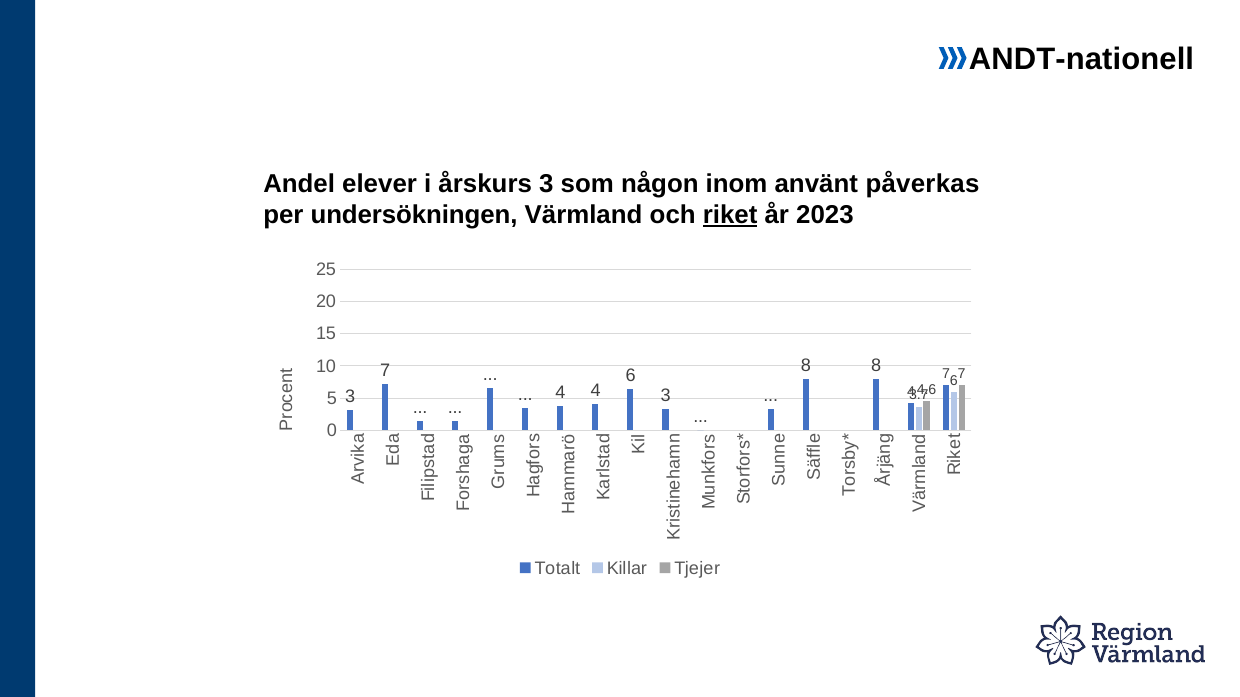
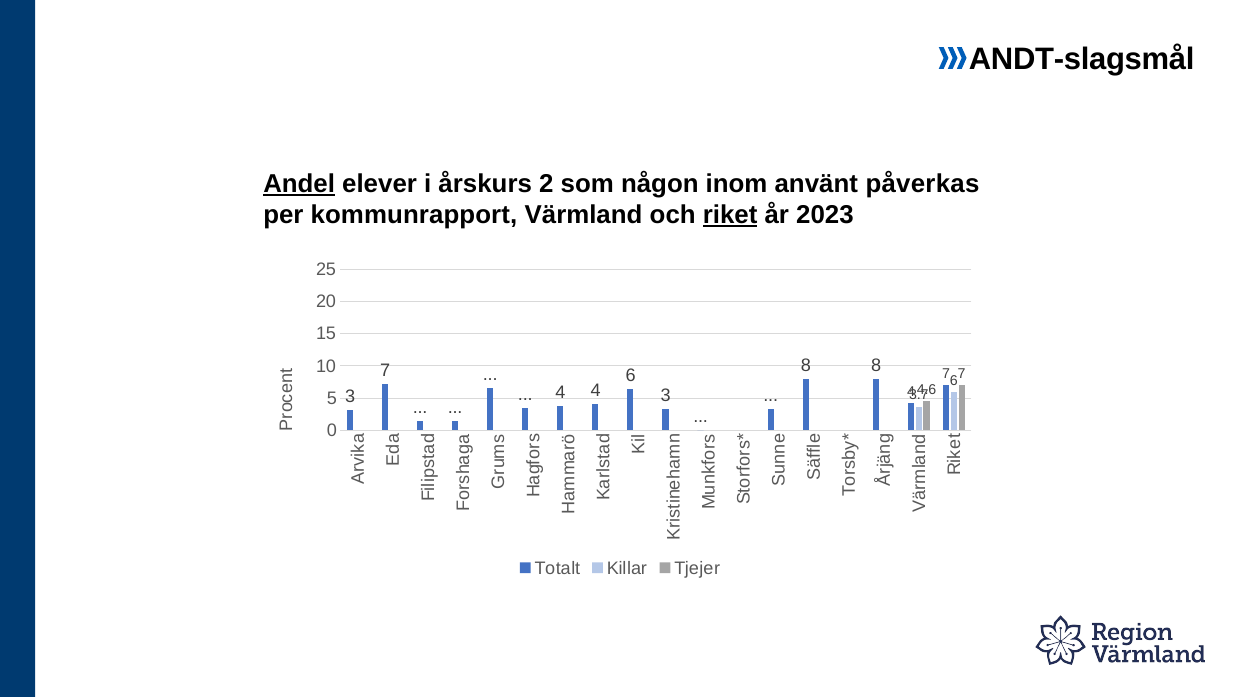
ANDT-nationell: ANDT-nationell -> ANDT-slagsmål
Andel underline: none -> present
årskurs 3: 3 -> 2
undersökningen: undersökningen -> kommunrapport
